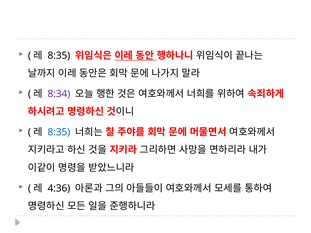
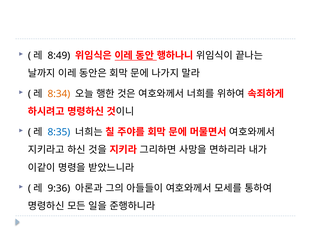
8:35 at (59, 56): 8:35 -> 8:49
8:34 colour: purple -> orange
4:36: 4:36 -> 9:36
